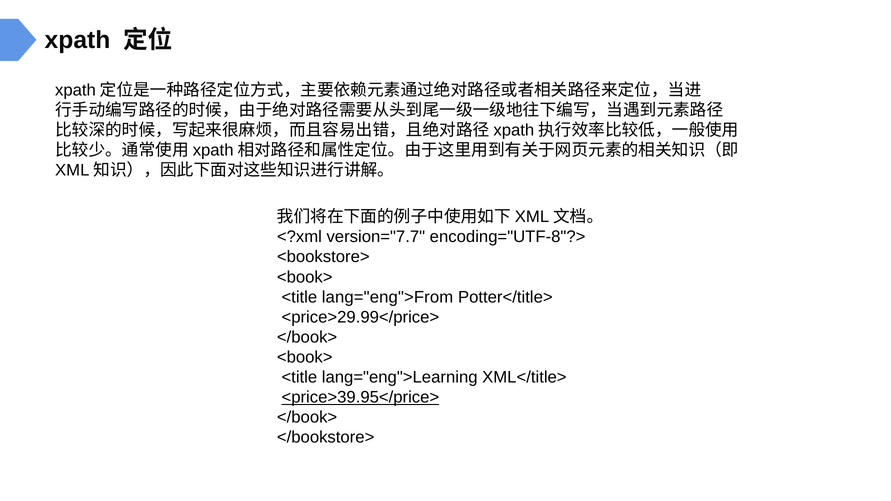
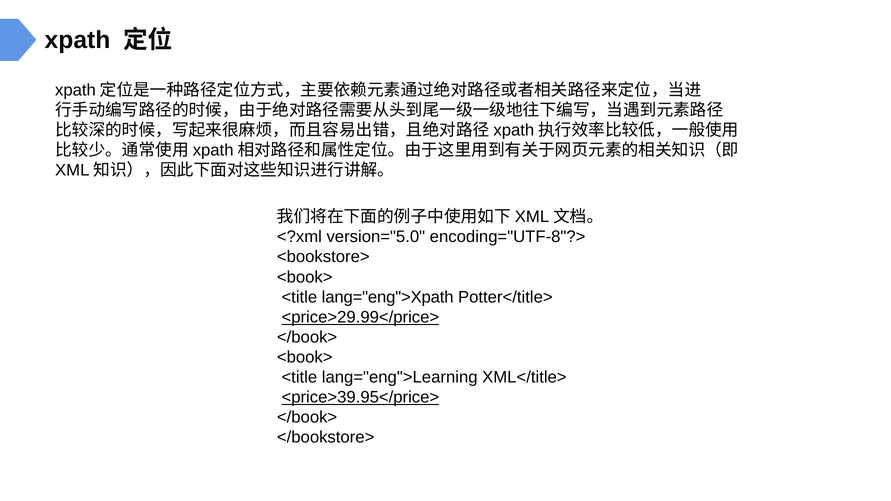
version="7.7: version="7.7 -> version="5.0
lang="eng">From: lang="eng">From -> lang="eng">Xpath
<price>29.99</price> underline: none -> present
